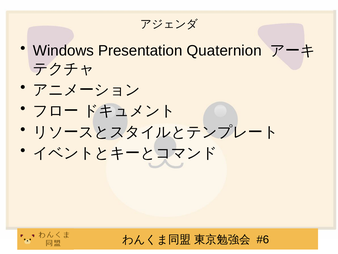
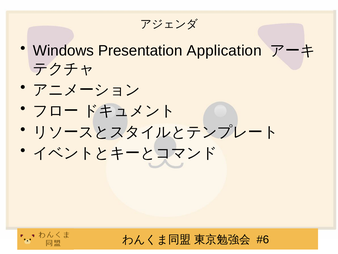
Quaternion: Quaternion -> Application
